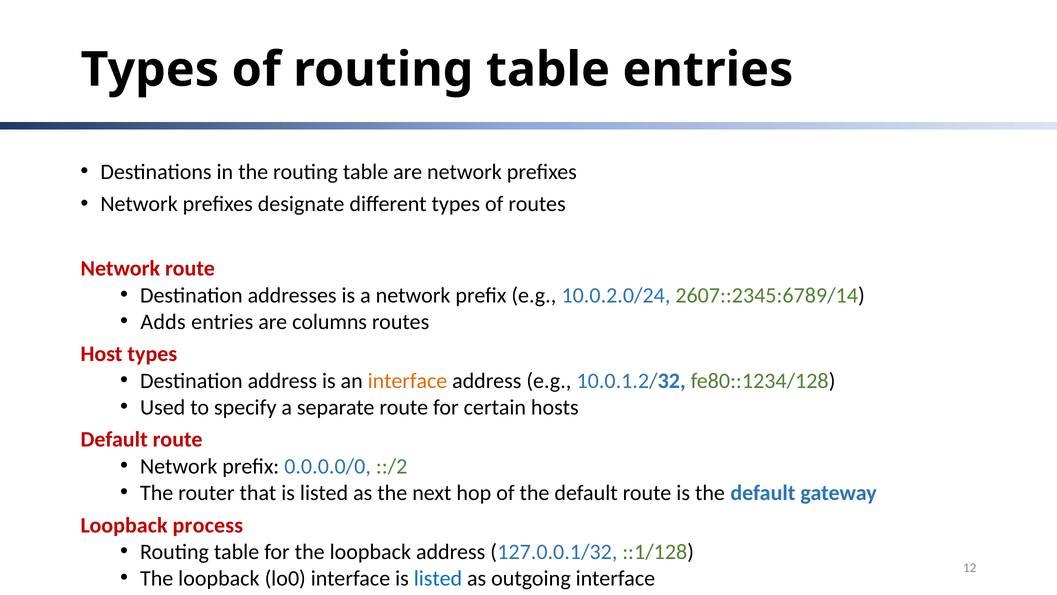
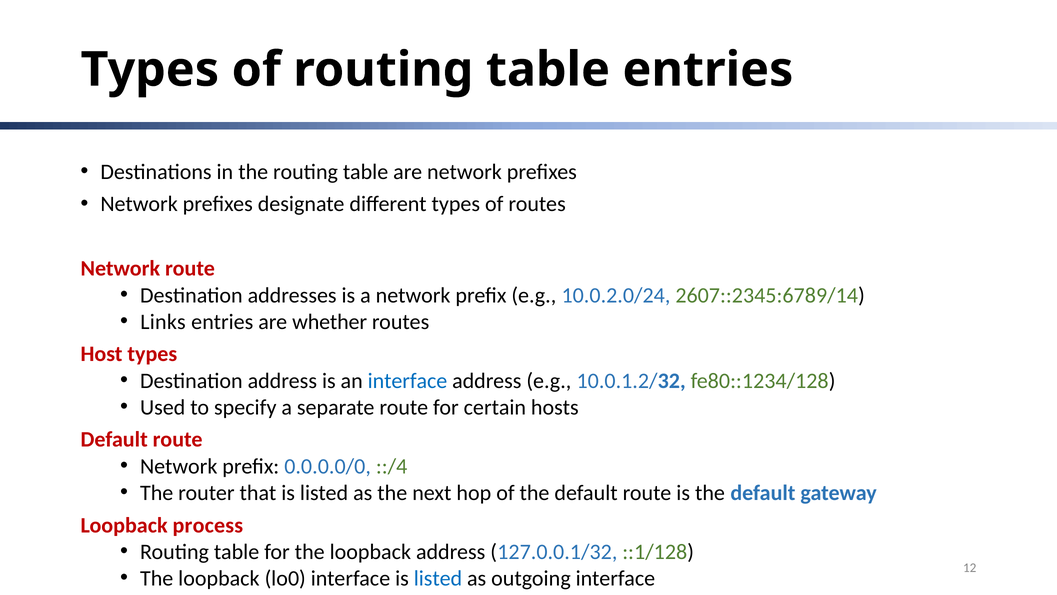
Adds: Adds -> Links
columns: columns -> whether
interface at (407, 381) colour: orange -> blue
::/2: ::/2 -> ::/4
